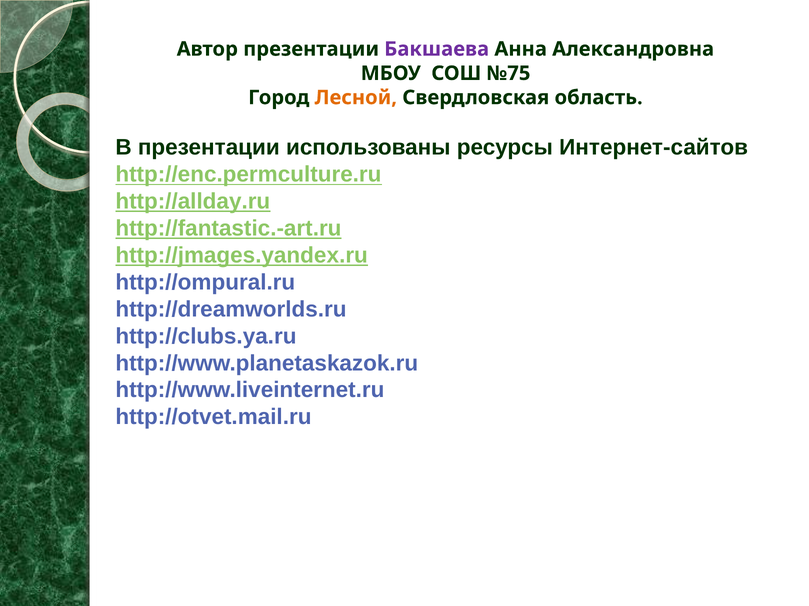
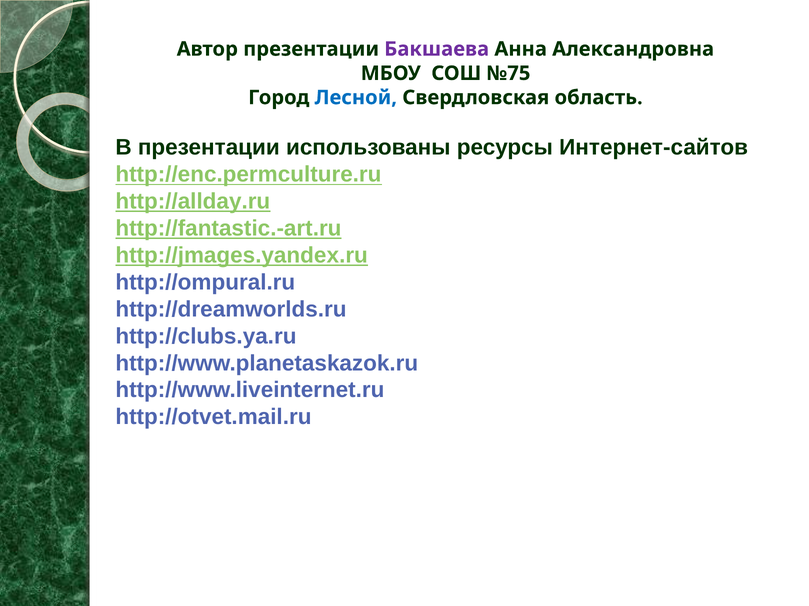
Лесной colour: orange -> blue
